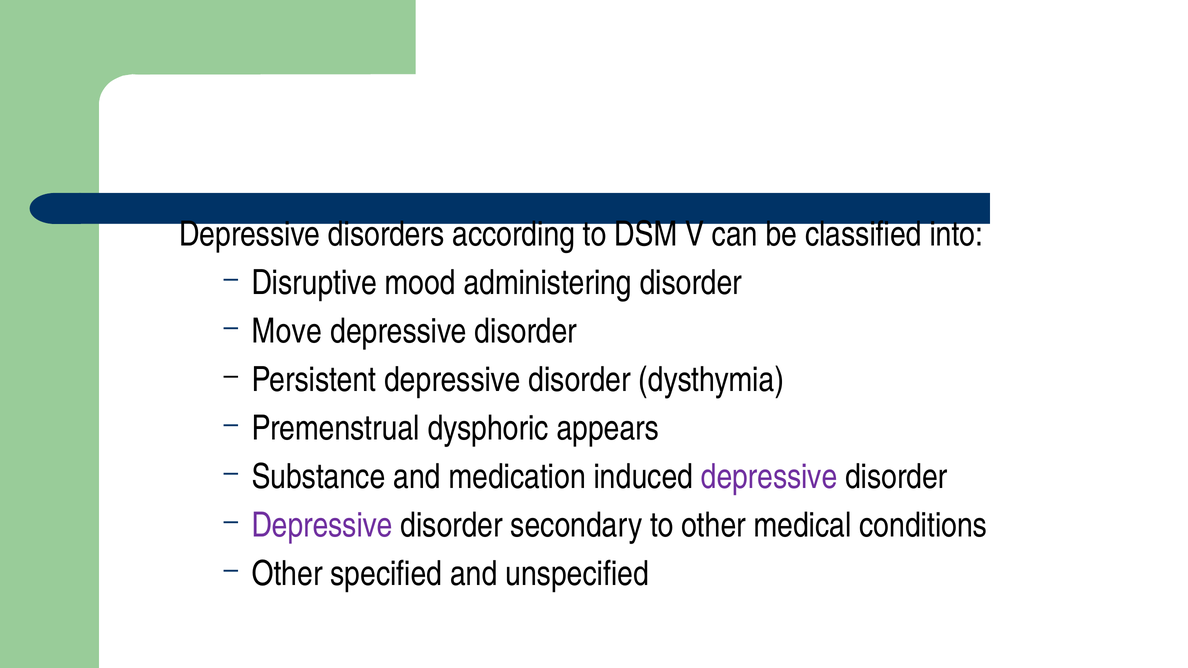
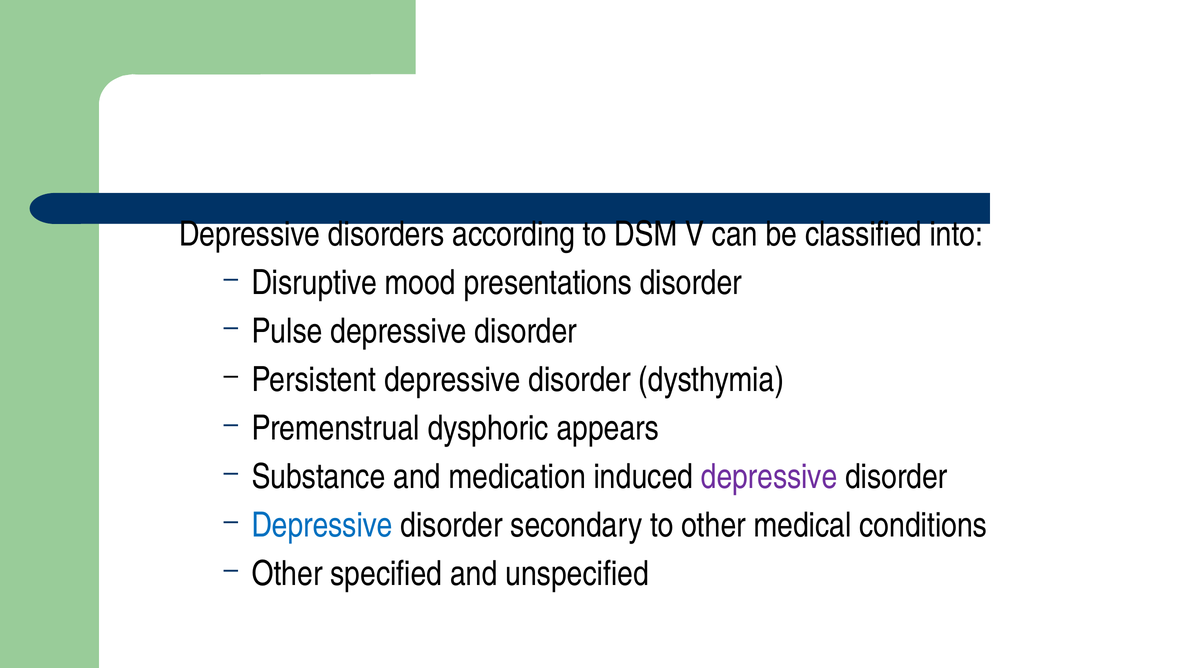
administering: administering -> presentations
Move: Move -> Pulse
Depressive at (322, 526) colour: purple -> blue
